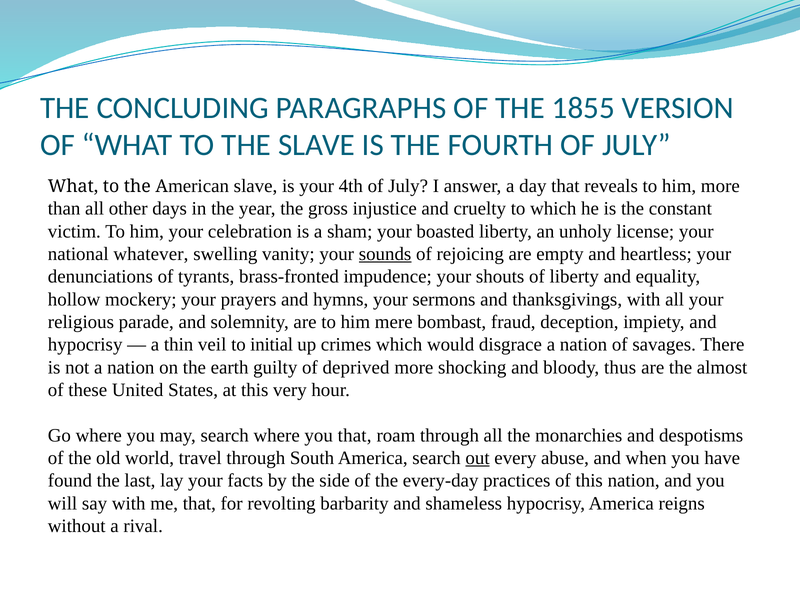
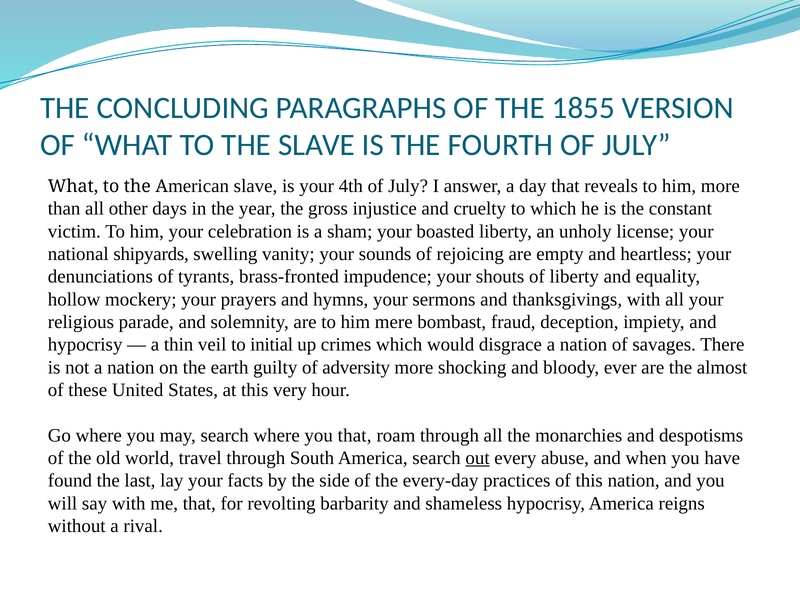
whatever: whatever -> shipyards
sounds underline: present -> none
deprived: deprived -> adversity
thus: thus -> ever
